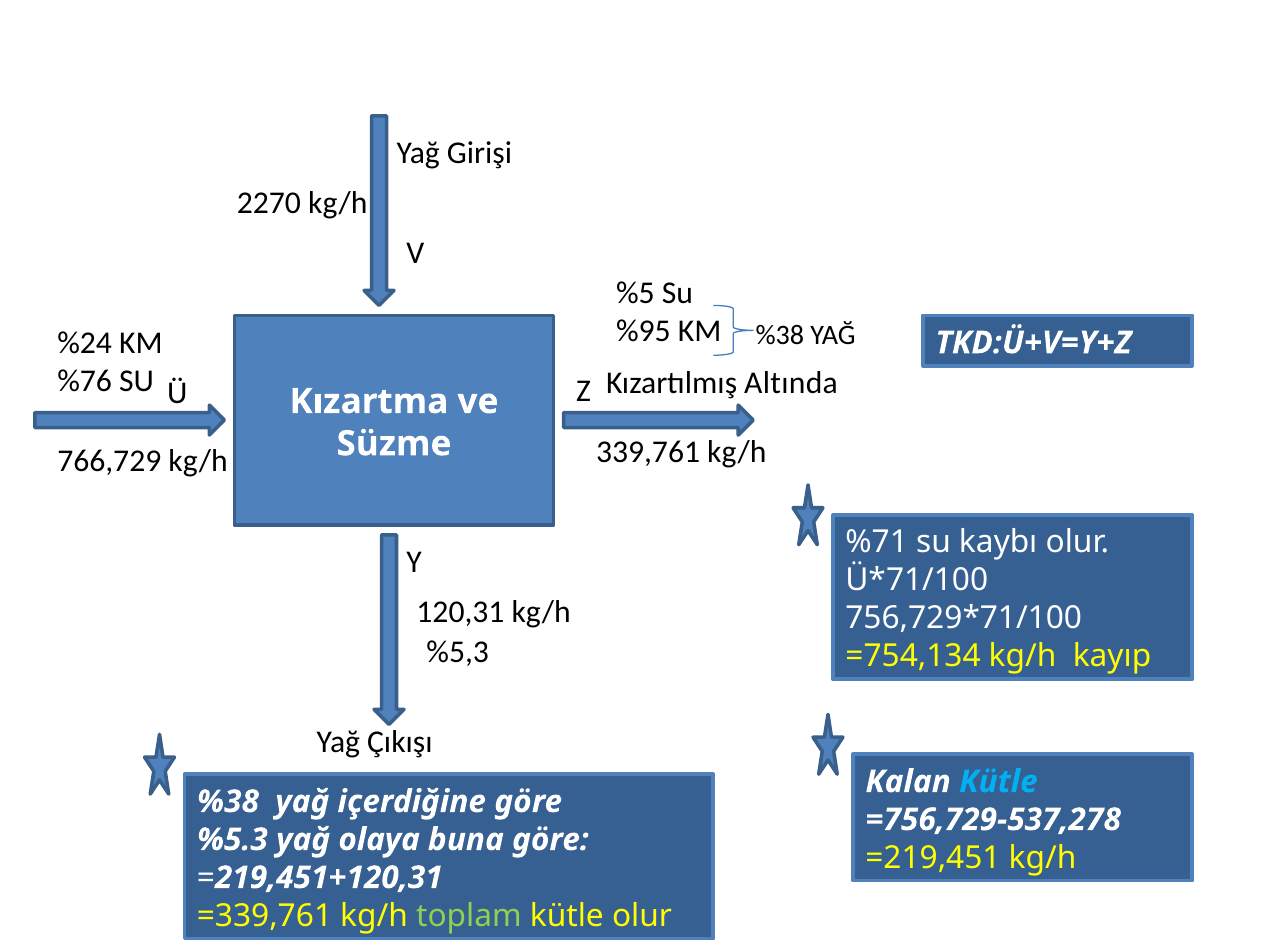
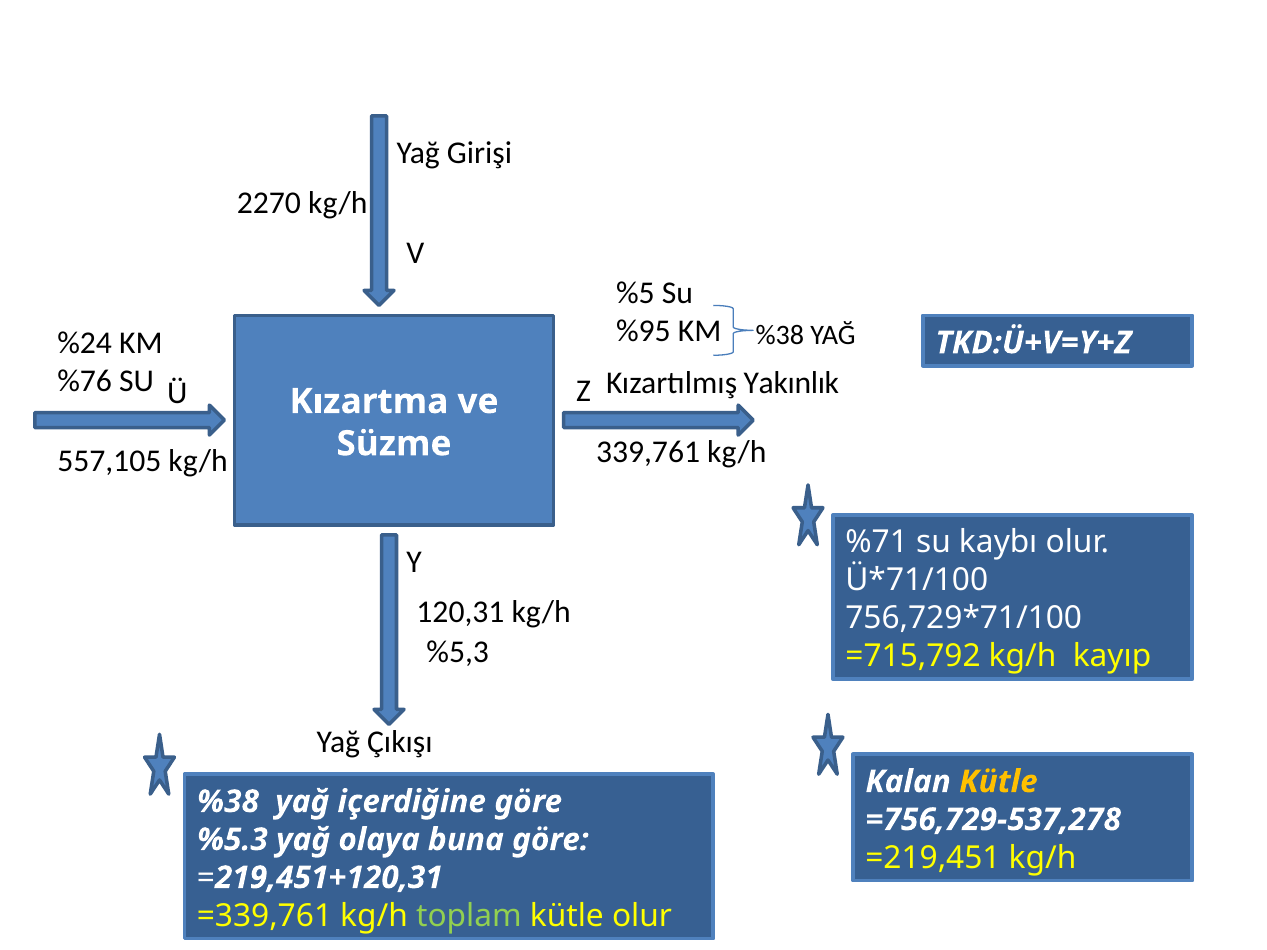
Altında: Altında -> Yakınlık
766,729: 766,729 -> 557,105
=754,134: =754,134 -> =715,792
Kütle at (998, 782) colour: light blue -> yellow
